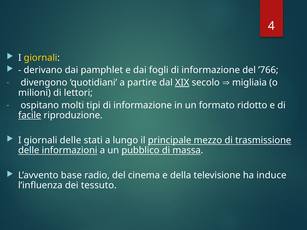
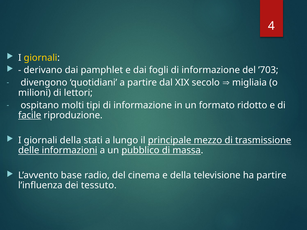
’766: ’766 -> ’703
XIX underline: present -> none
giornali delle: delle -> della
ha induce: induce -> partire
